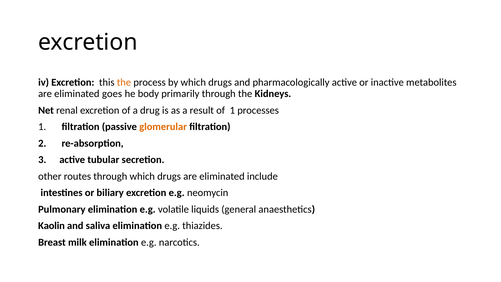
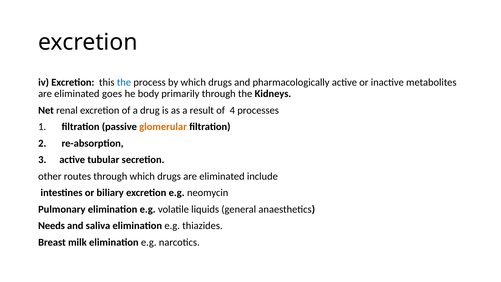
the at (124, 82) colour: orange -> blue
of 1: 1 -> 4
Kaolin: Kaolin -> Needs
